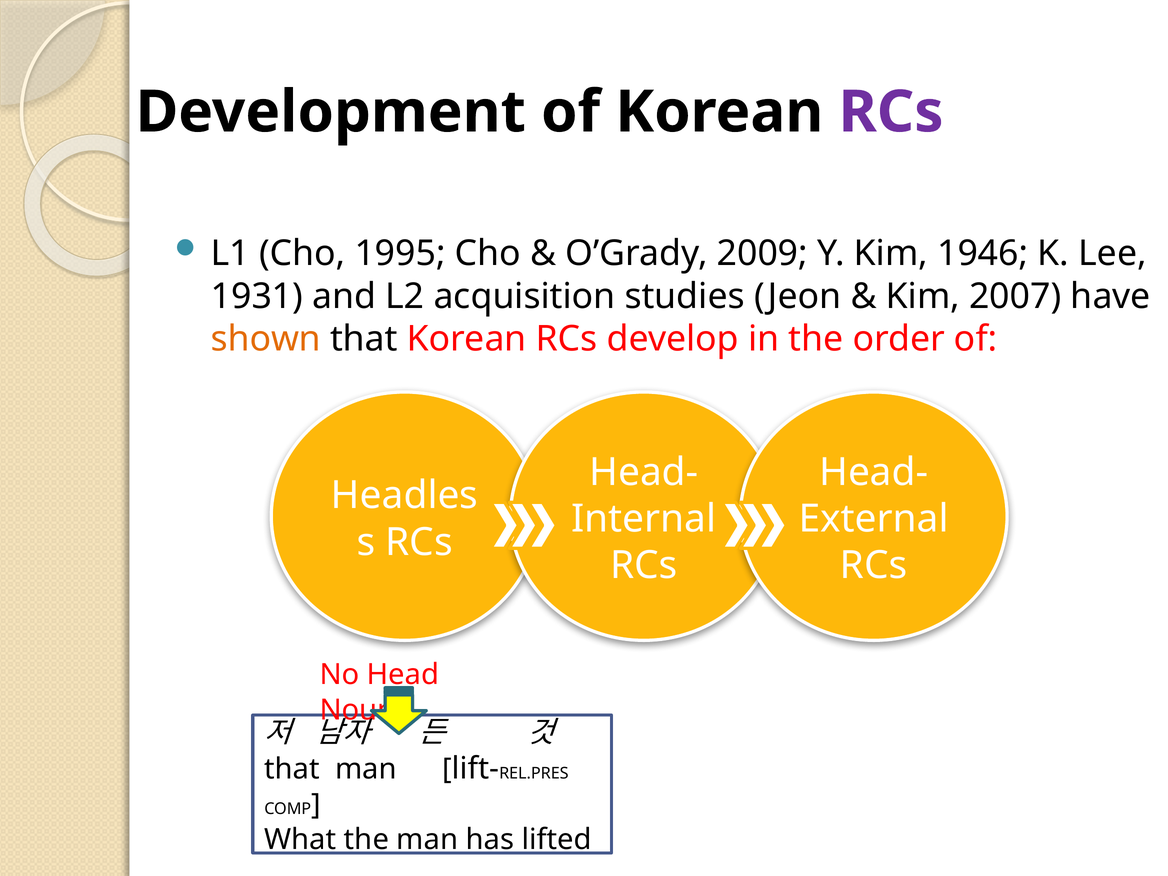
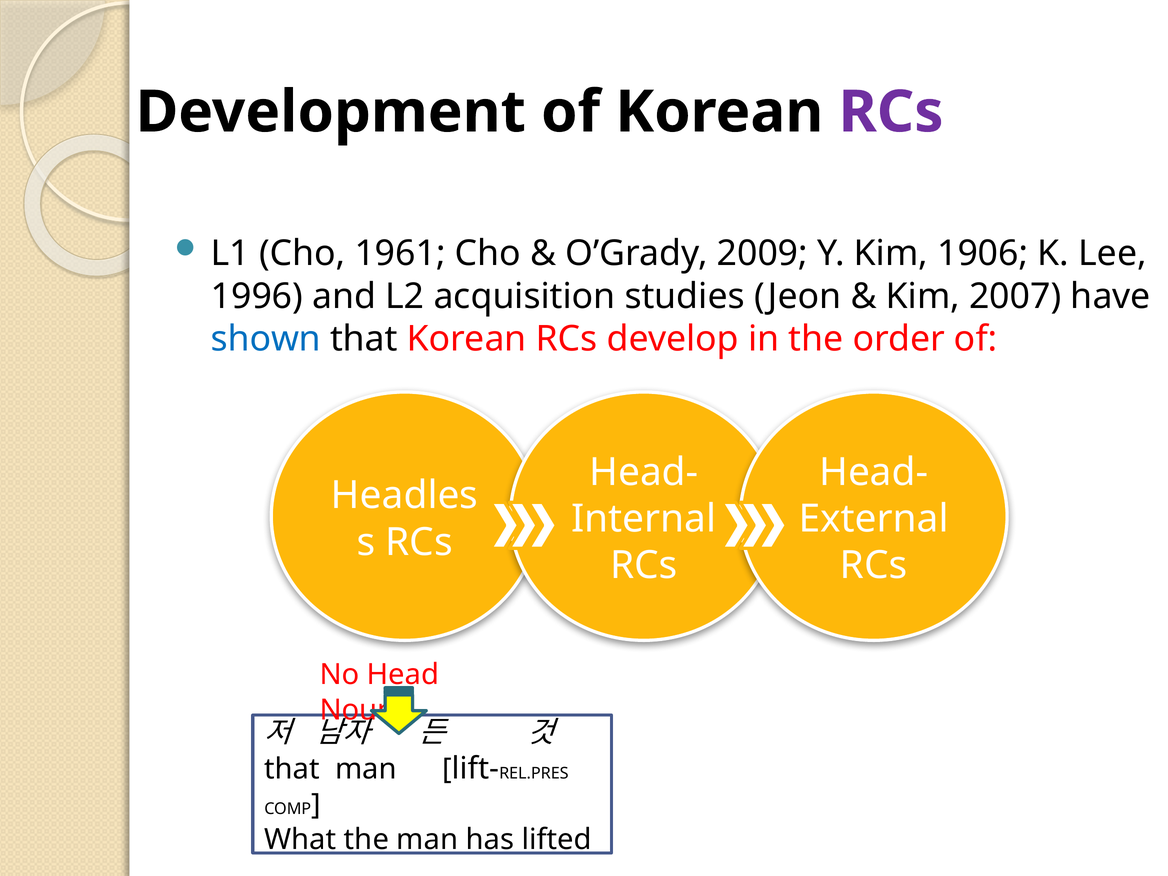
1995: 1995 -> 1961
1946: 1946 -> 1906
1931: 1931 -> 1996
shown colour: orange -> blue
